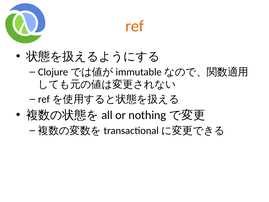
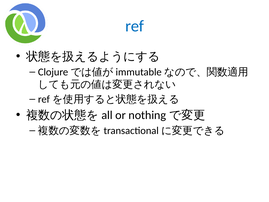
ref colour: orange -> blue
